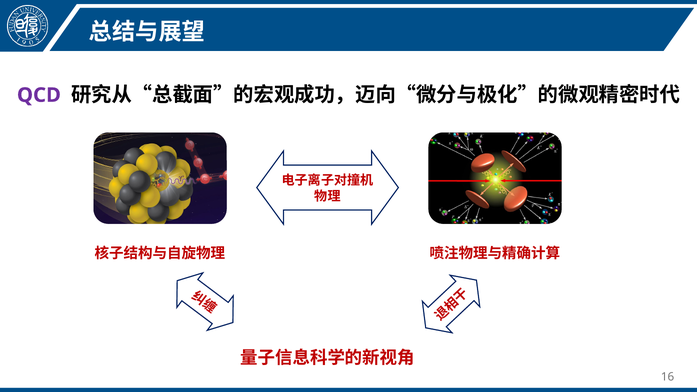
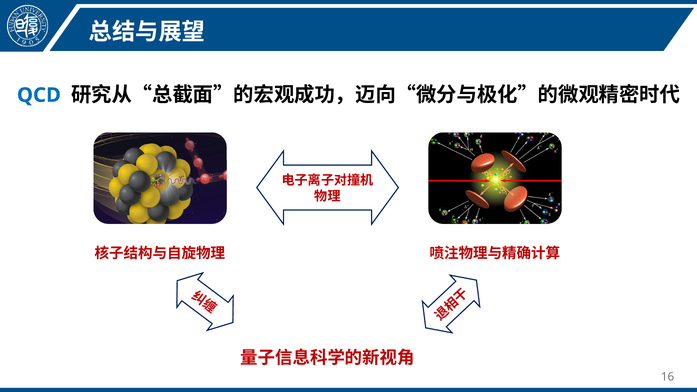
QCD colour: purple -> blue
